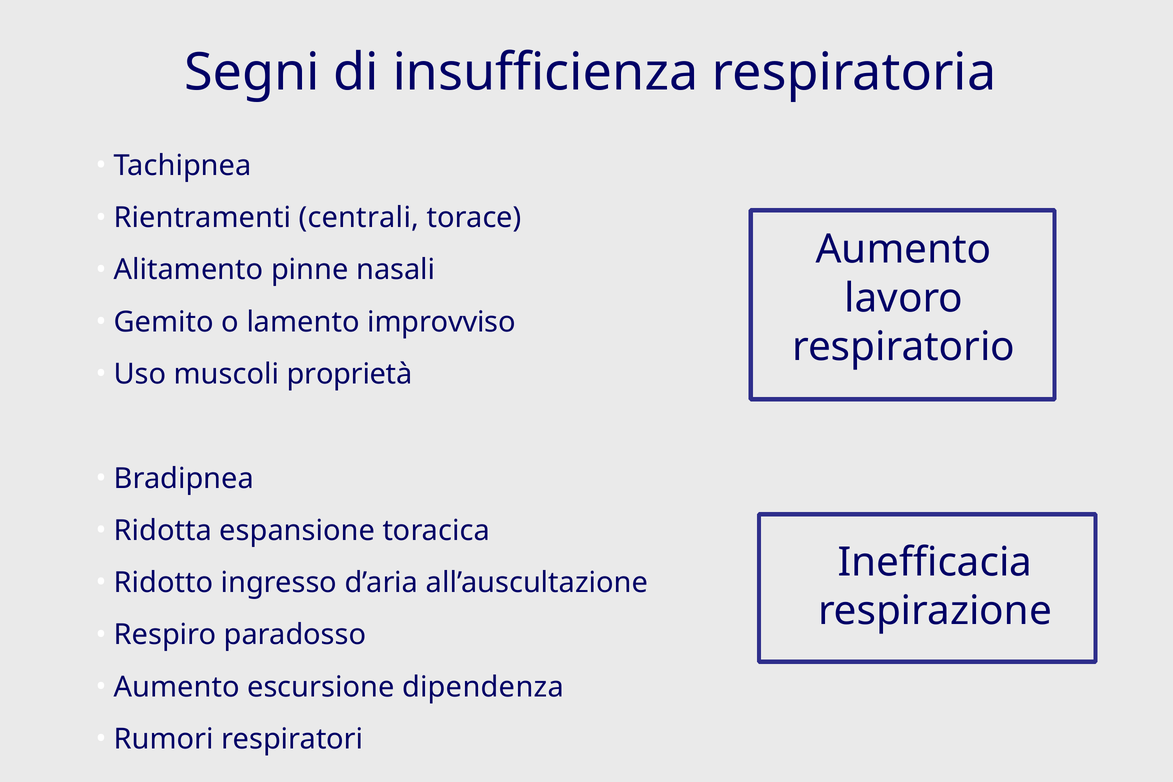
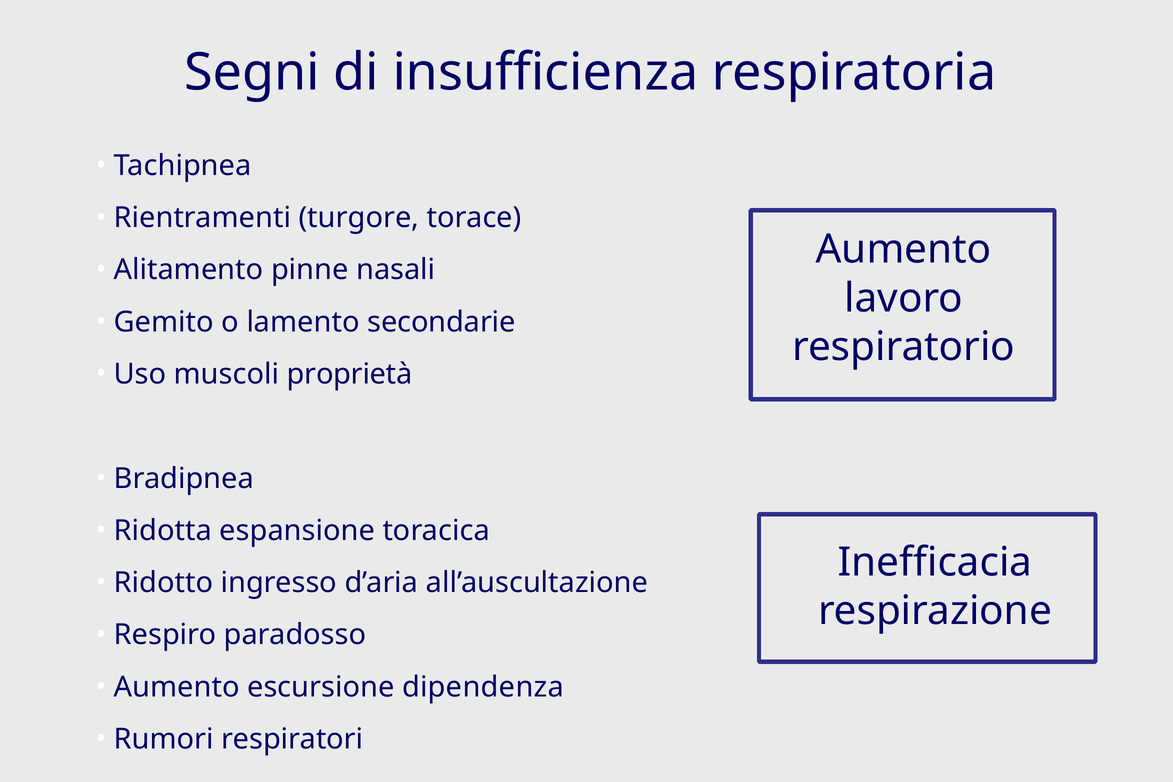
centrali: centrali -> turgore
improvviso: improvviso -> secondarie
